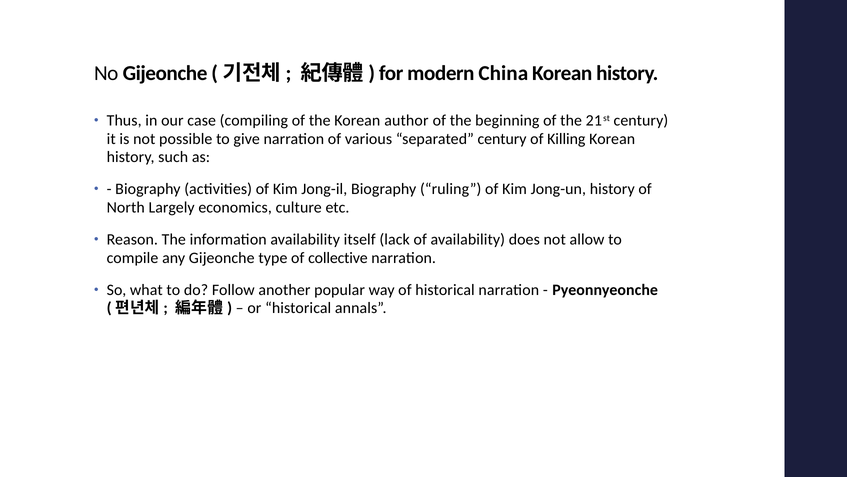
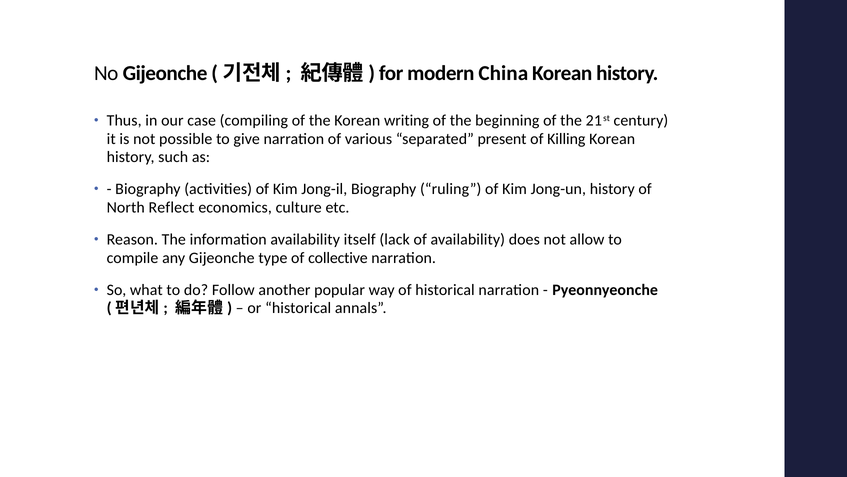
author: author -> writing
separated century: century -> present
Largely: Largely -> Reflect
